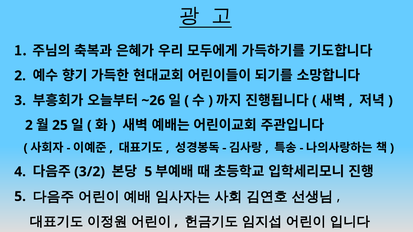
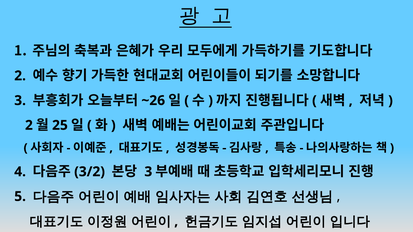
5 at (148, 172): 5 -> 3
